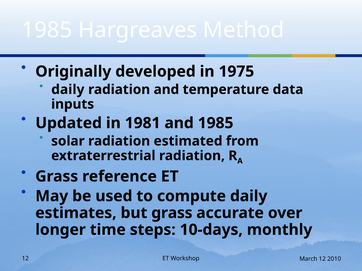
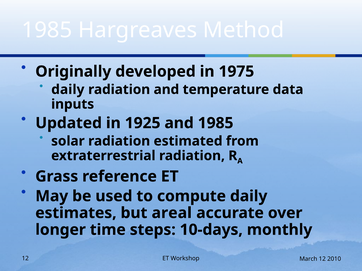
1981: 1981 -> 1925
but grass: grass -> areal
